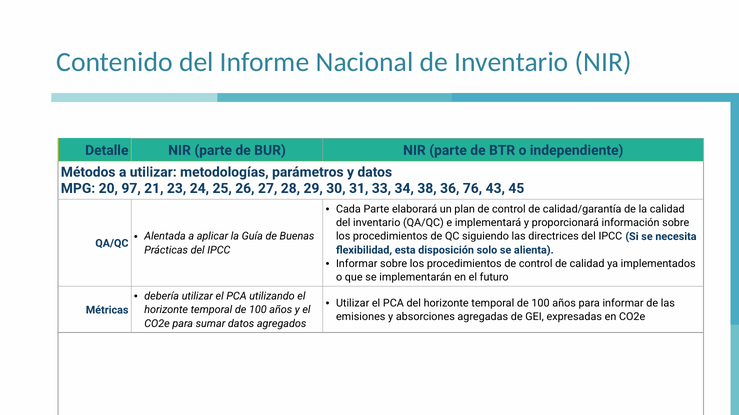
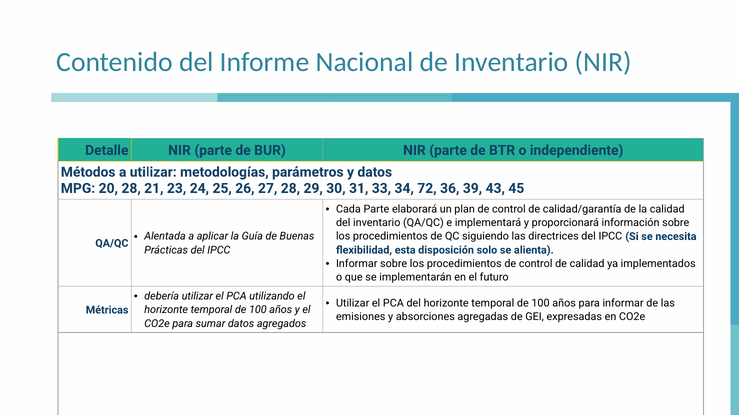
20 97: 97 -> 28
38: 38 -> 72
76: 76 -> 39
